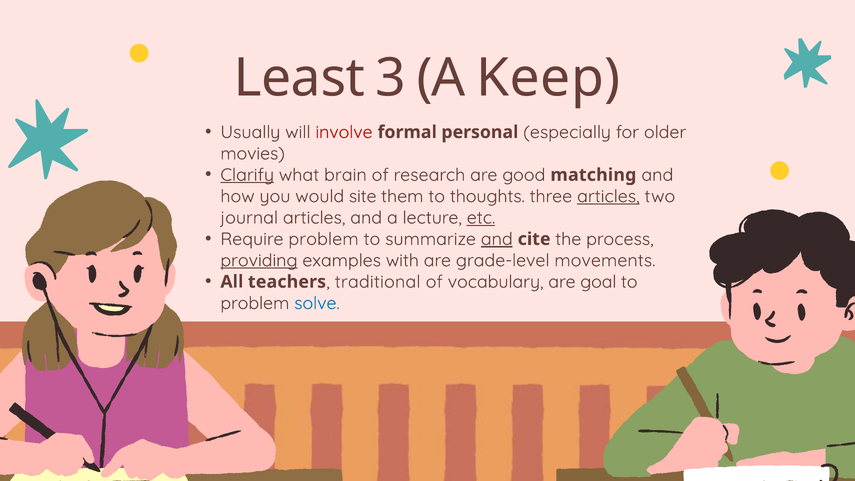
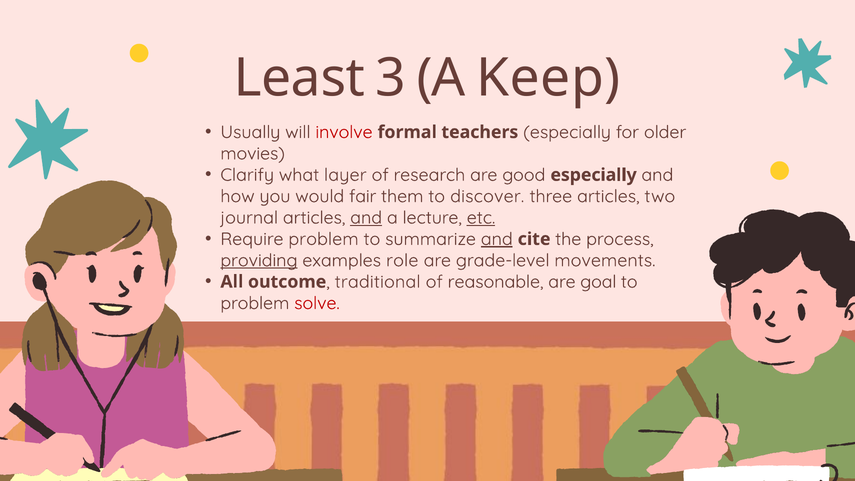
personal: personal -> teachers
Clarify underline: present -> none
brain: brain -> layer
good matching: matching -> especially
site: site -> fair
thoughts: thoughts -> discover
articles at (608, 196) underline: present -> none
and at (366, 218) underline: none -> present
with: with -> role
teachers: teachers -> outcome
vocabulary: vocabulary -> reasonable
solve colour: blue -> red
